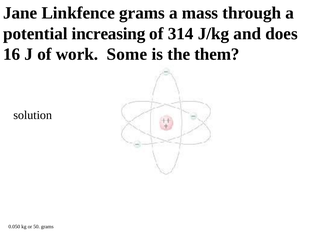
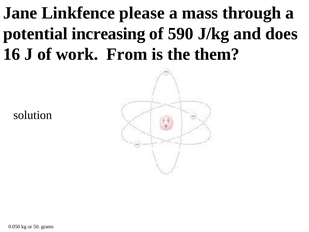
Linkfence grams: grams -> please
314: 314 -> 590
Some: Some -> From
